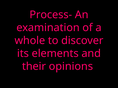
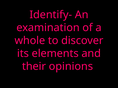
Process-: Process- -> Identify-
